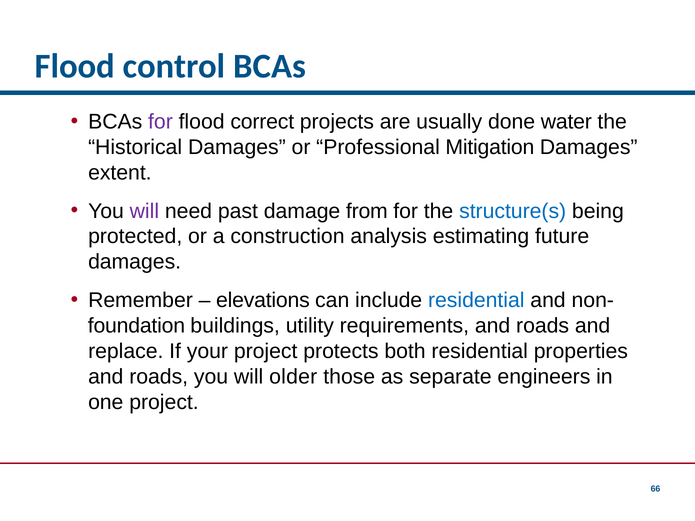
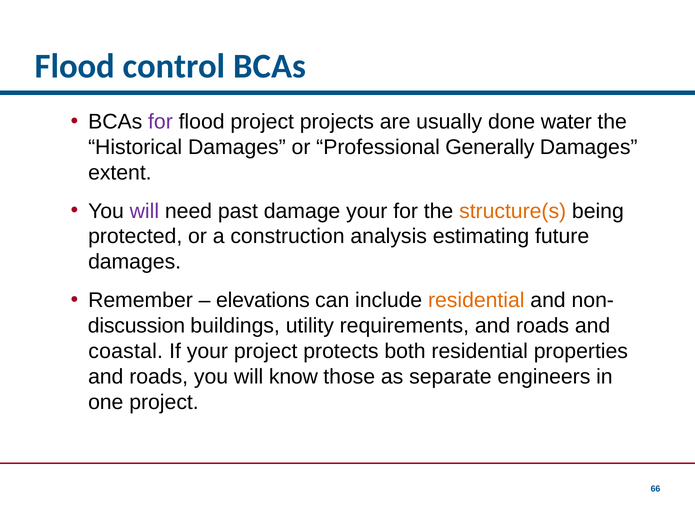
flood correct: correct -> project
Mitigation: Mitigation -> Generally
damage from: from -> your
structure(s colour: blue -> orange
residential at (476, 300) colour: blue -> orange
foundation: foundation -> discussion
replace: replace -> coastal
older: older -> know
